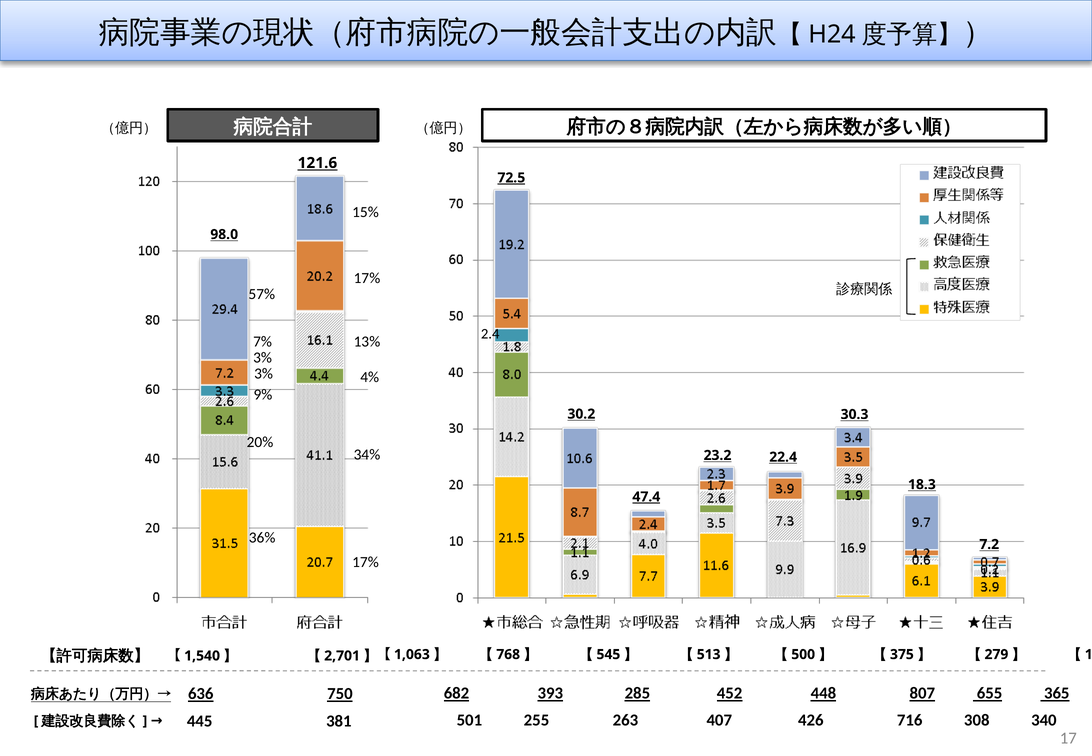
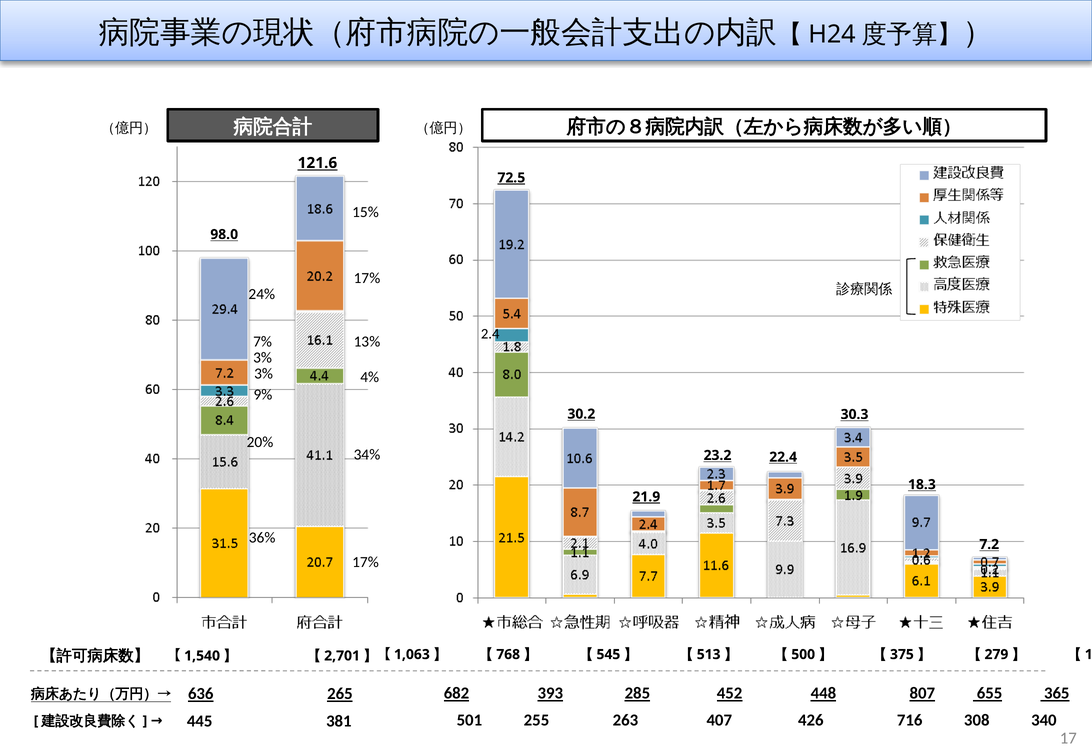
57%: 57% -> 24%
47.4: 47.4 -> 21.9
750: 750 -> 265
